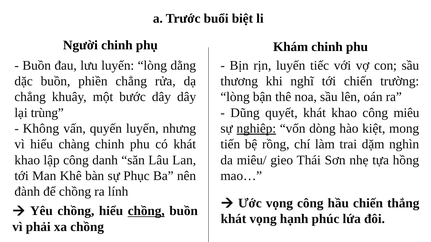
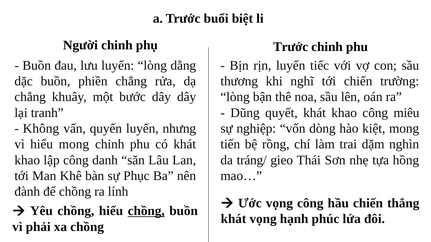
phụ Khám: Khám -> Trước
trùng: trùng -> tranh
nghiệp underline: present -> none
hiểu chàng: chàng -> mong
miêu/: miêu/ -> tráng/
